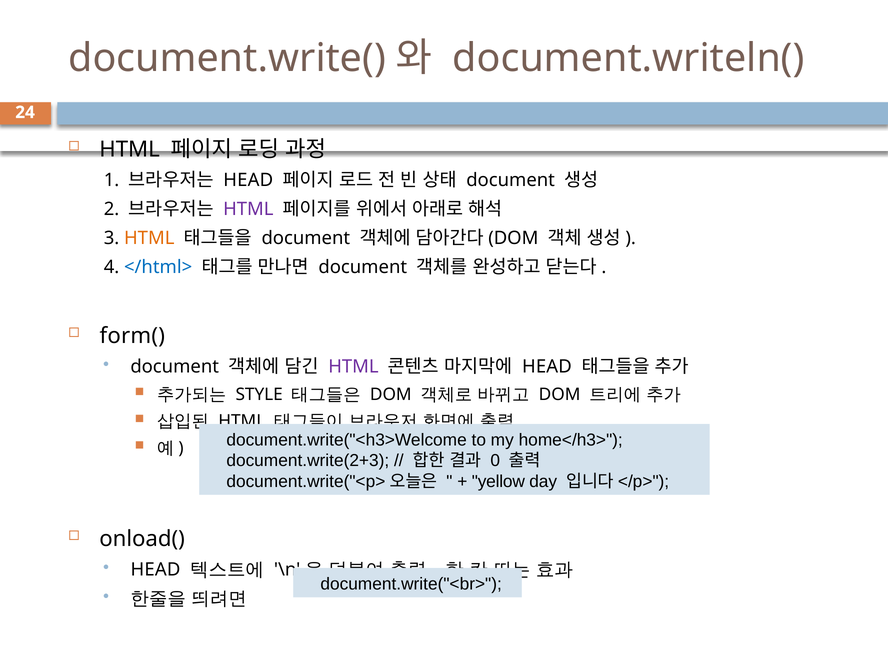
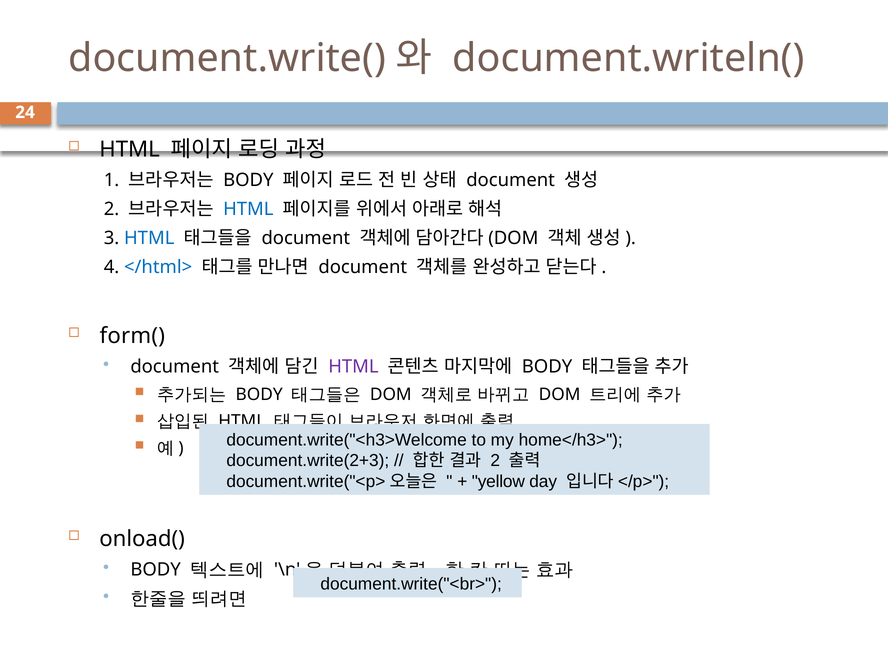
HEAD at (248, 180): HEAD -> BODY
HTML at (248, 209) colour: purple -> blue
HTML at (149, 238) colour: orange -> blue
HEAD at (547, 367): HEAD -> BODY
STYLE at (259, 394): STYLE -> BODY
0 at (495, 461): 0 -> 2
HEAD at (155, 570): HEAD -> BODY
